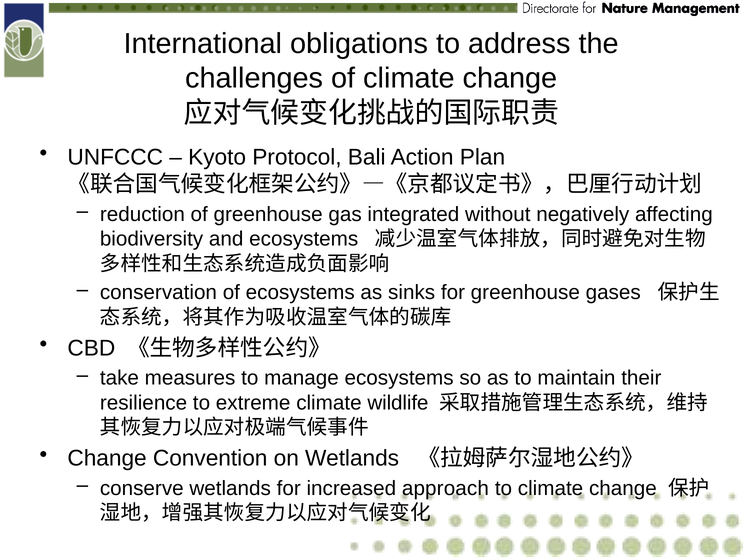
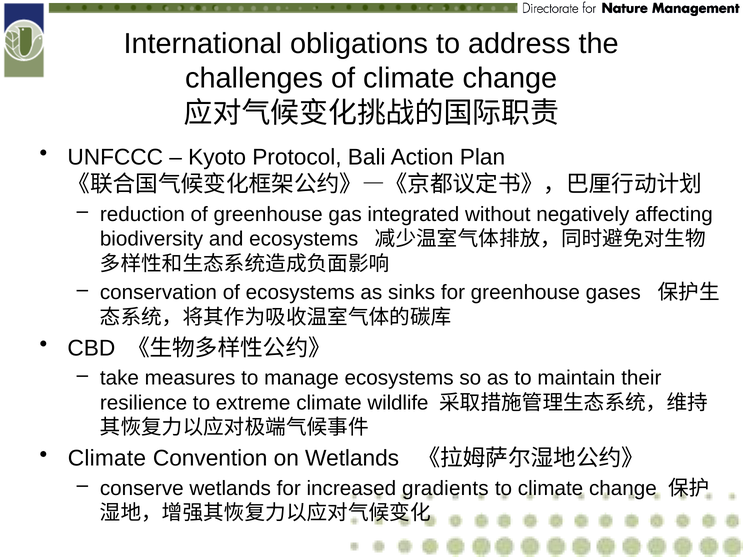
Change at (107, 458): Change -> Climate
approach: approach -> gradients
